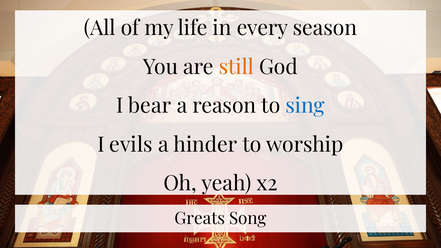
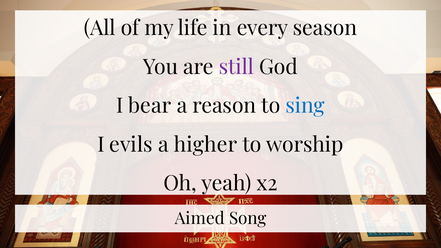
still colour: orange -> purple
hinder: hinder -> higher
Greats: Greats -> Aimed
